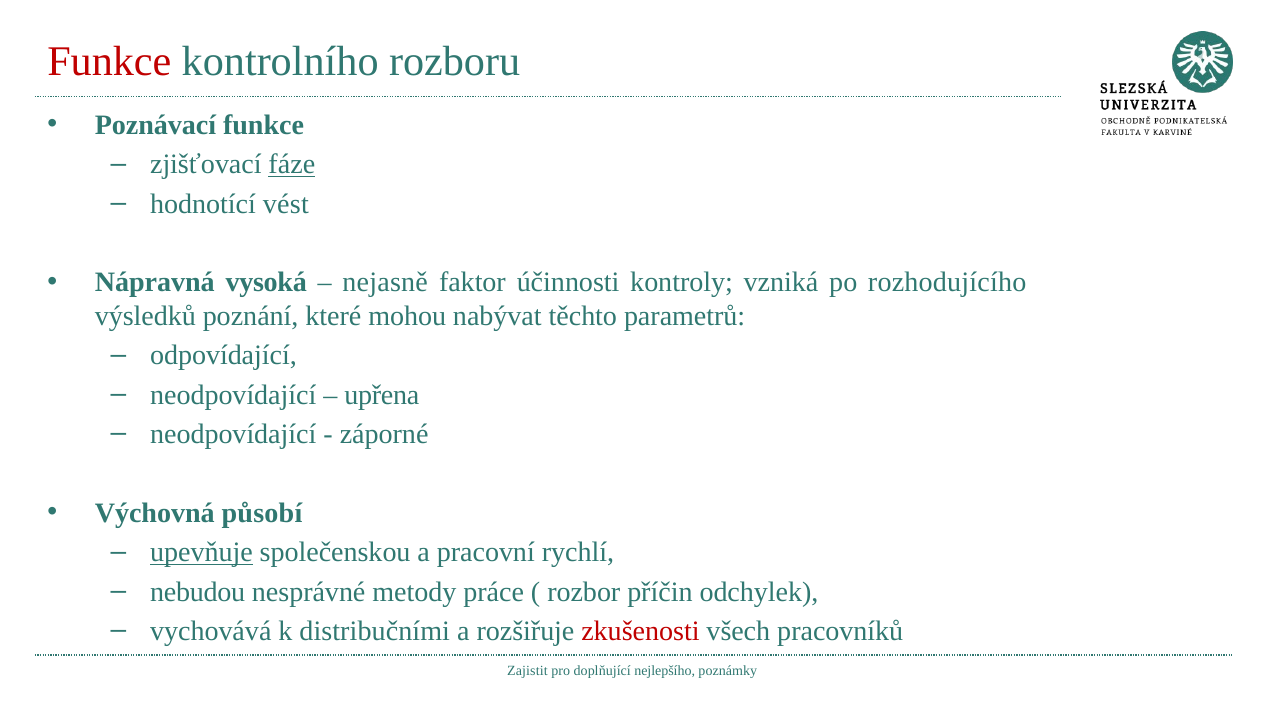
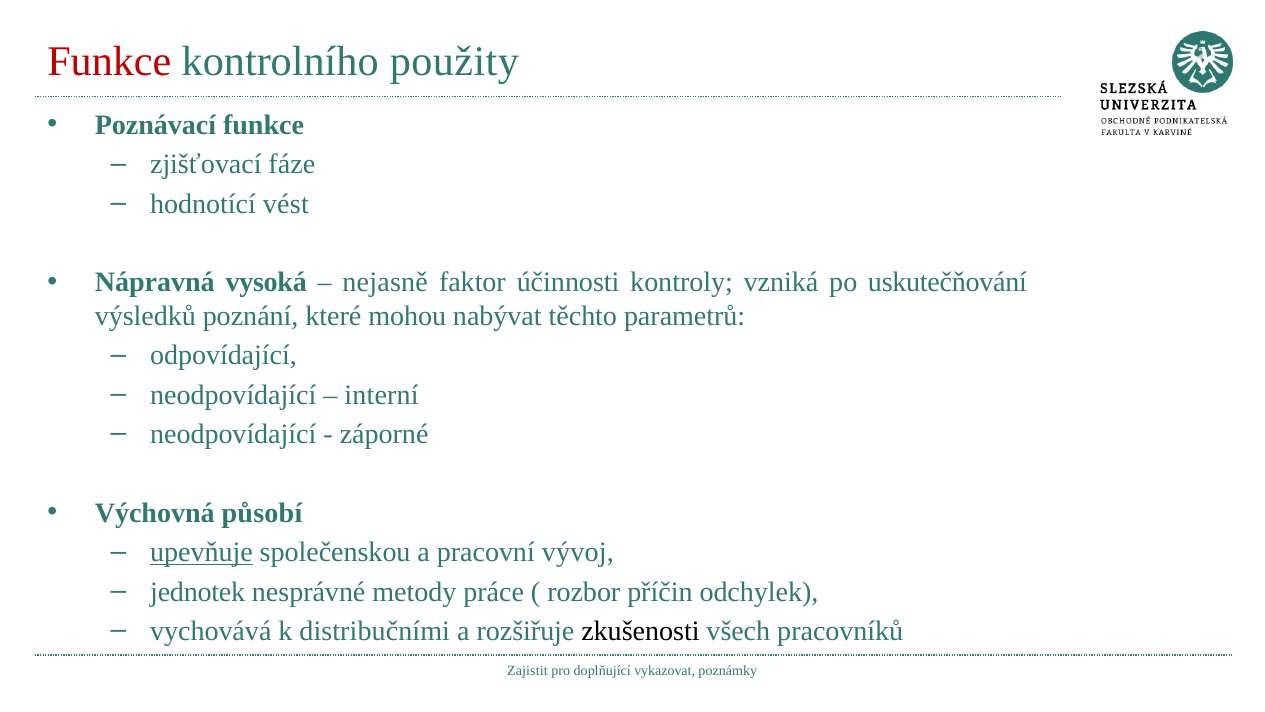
rozboru: rozboru -> použity
fáze underline: present -> none
rozhodujícího: rozhodujícího -> uskutečňování
upřena: upřena -> interní
rychlí: rychlí -> vývoj
nebudou: nebudou -> jednotek
zkušenosti colour: red -> black
nejlepšího: nejlepšího -> vykazovat
